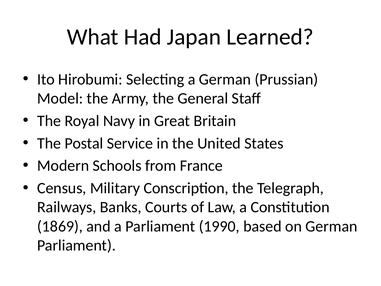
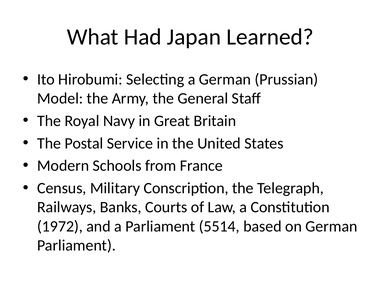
1869: 1869 -> 1972
1990: 1990 -> 5514
